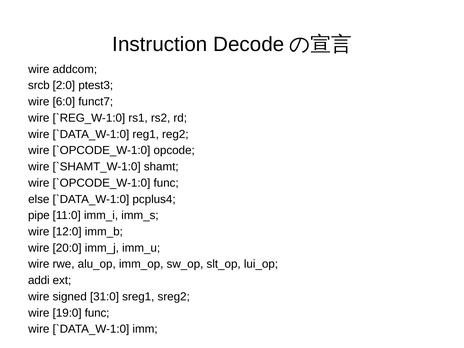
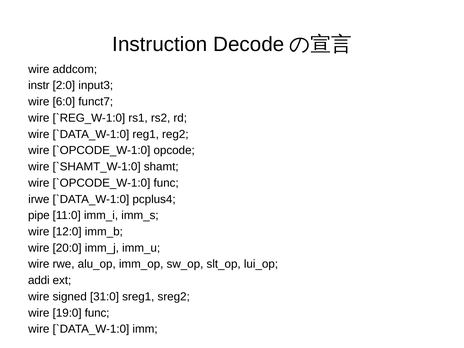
srcb: srcb -> instr
ptest3: ptest3 -> input3
else: else -> irwe
